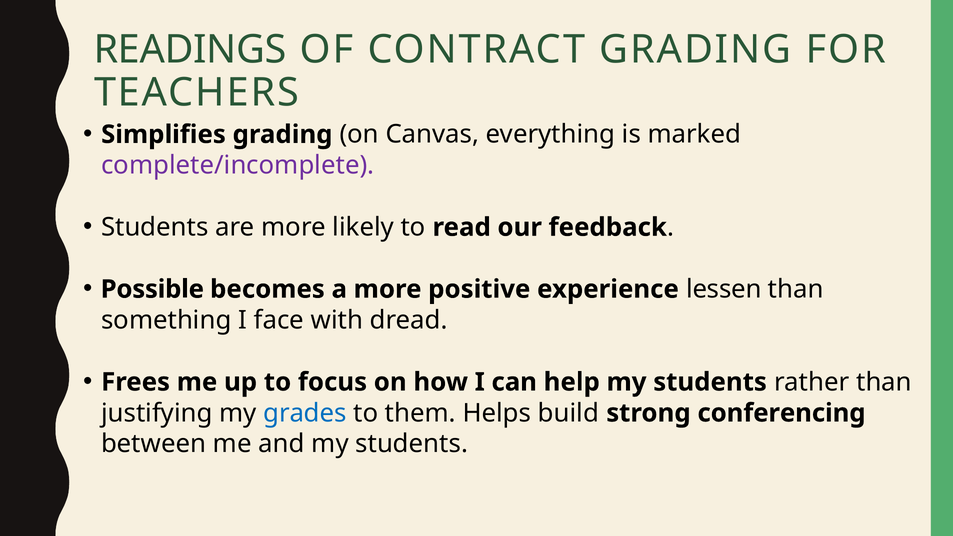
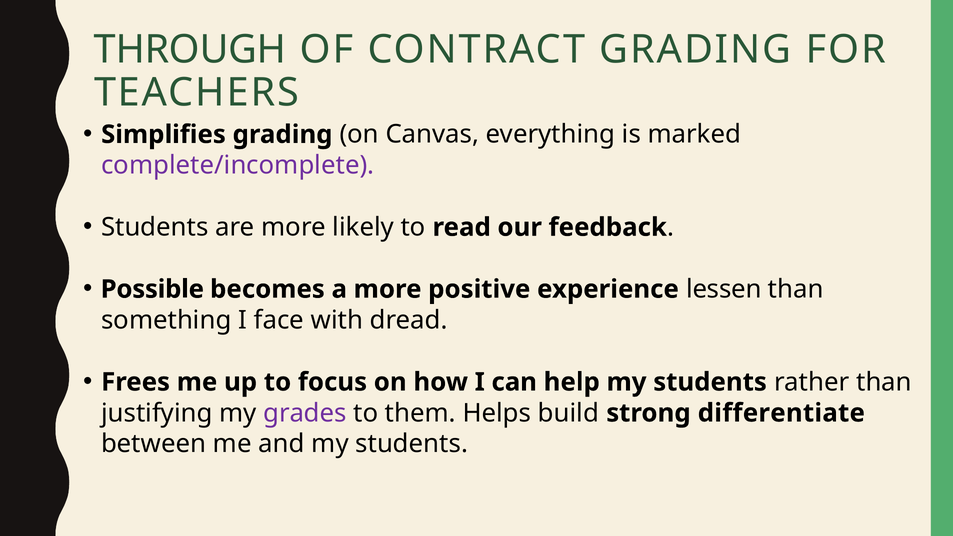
READINGS: READINGS -> THROUGH
grades colour: blue -> purple
conferencing: conferencing -> differentiate
